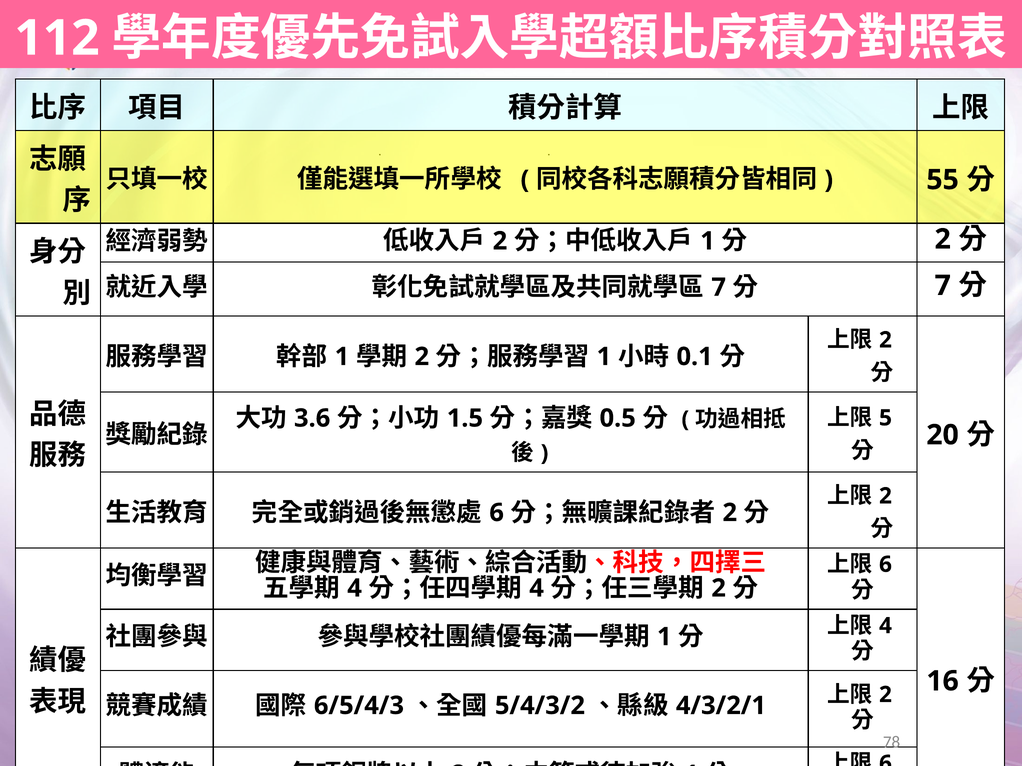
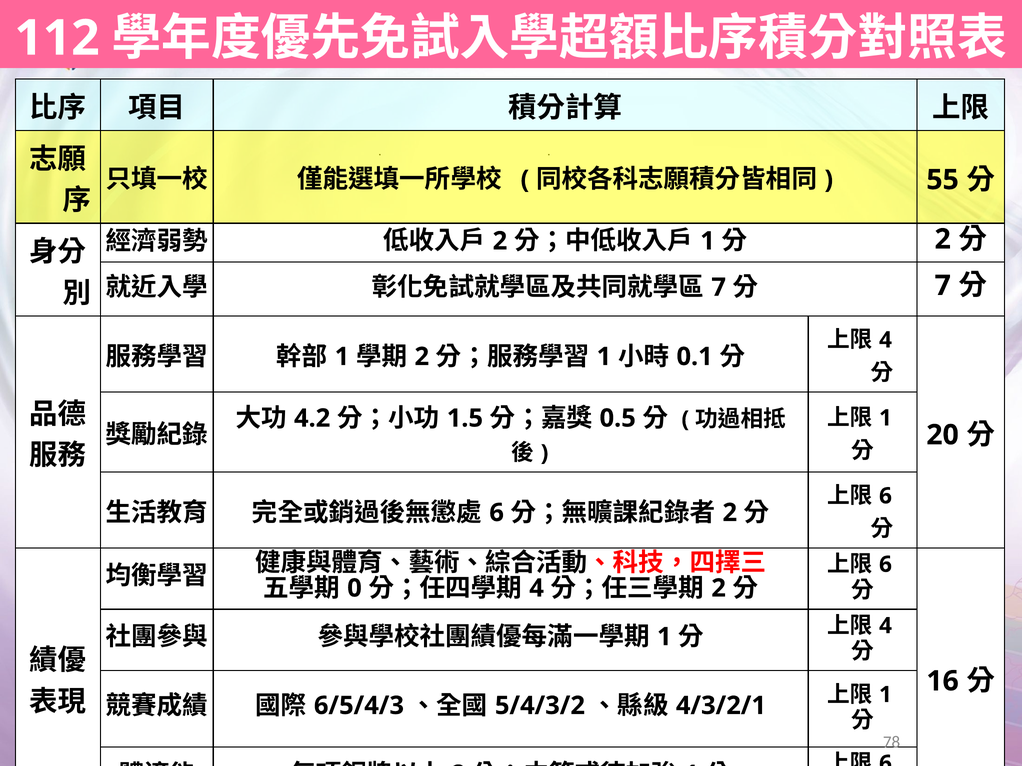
2 at (885, 340): 2 -> 4
3.6 at (312, 418): 3.6 -> 4.2
5 at (885, 418): 5 -> 1
2 at (885, 496): 2 -> 6
4 at (355, 589): 4 -> 0
2 at (885, 695): 2 -> 1
